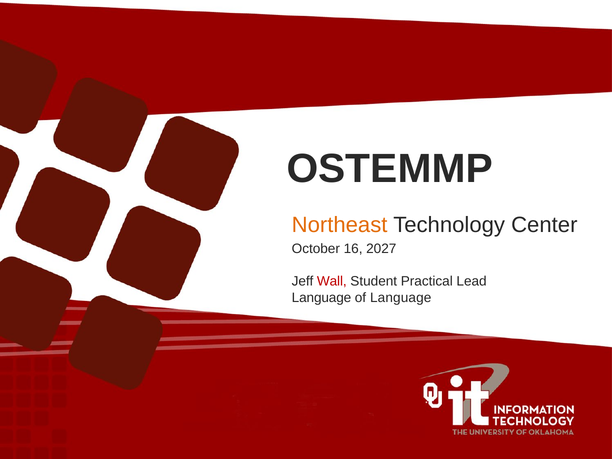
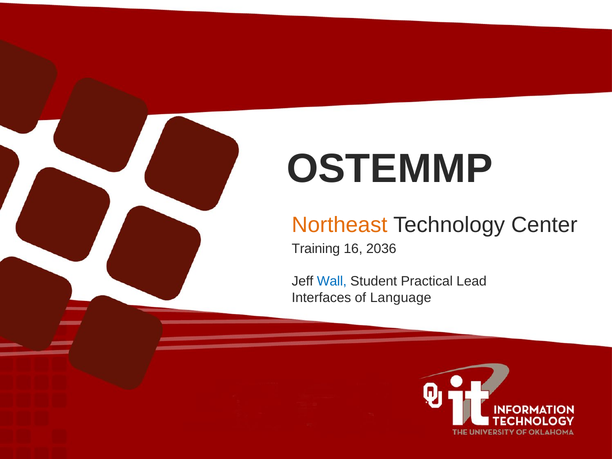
October: October -> Training
2027: 2027 -> 2036
Wall colour: red -> blue
Language at (321, 298): Language -> Interfaces
